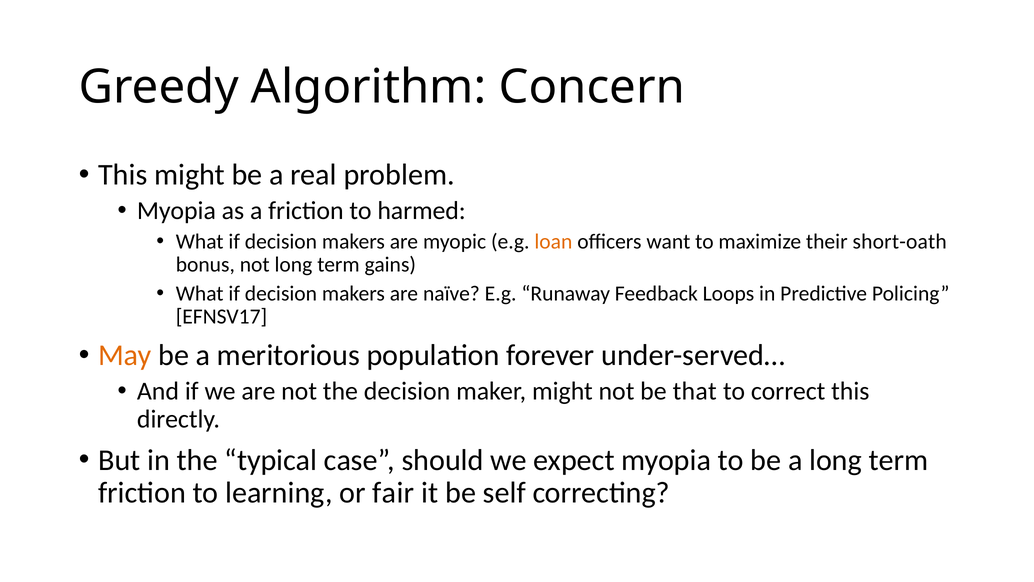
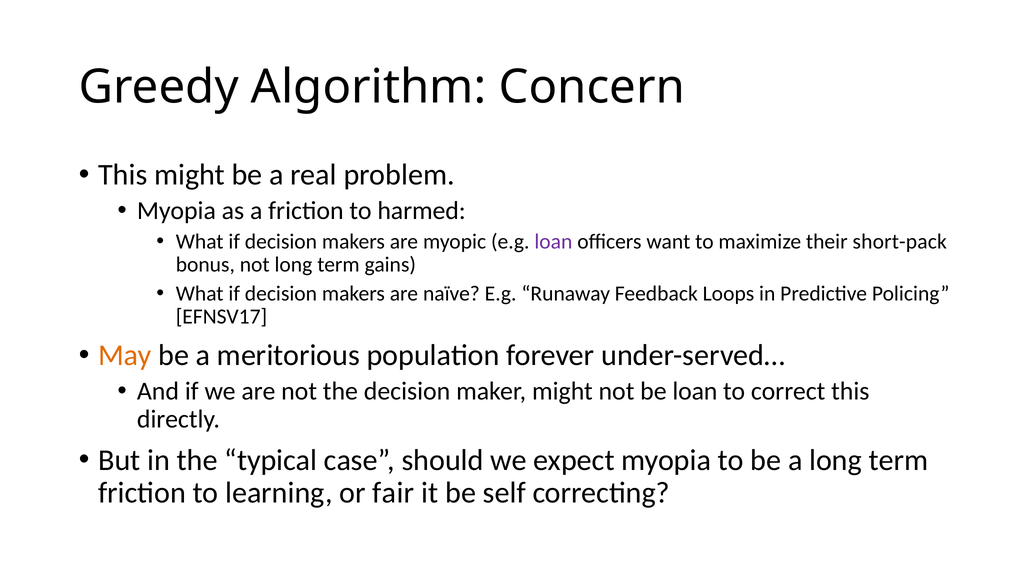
loan at (553, 241) colour: orange -> purple
short-oath: short-oath -> short-pack
be that: that -> loan
